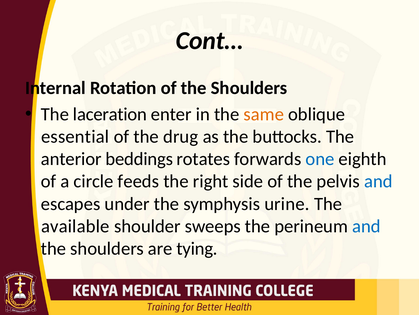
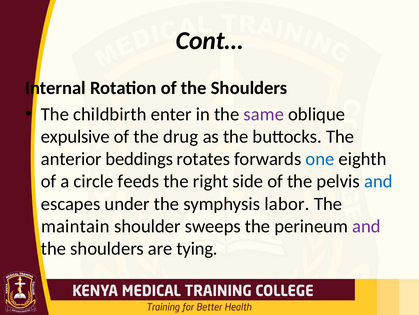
laceration: laceration -> childbirth
same colour: orange -> purple
essential: essential -> expulsive
urine: urine -> labor
available: available -> maintain
and at (366, 226) colour: blue -> purple
